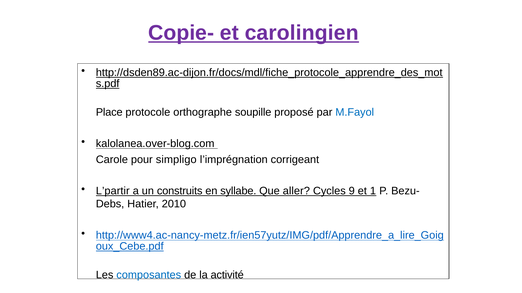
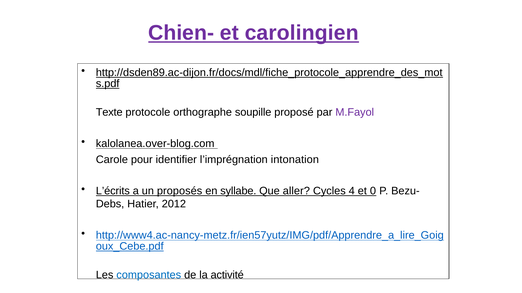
Copie-: Copie- -> Chien-
Place: Place -> Texte
M.Fayol colour: blue -> purple
simpligo: simpligo -> identifier
corrigeant: corrigeant -> intonation
L’partir: L’partir -> L’écrits
construits: construits -> proposés
9: 9 -> 4
1: 1 -> 0
2010: 2010 -> 2012
